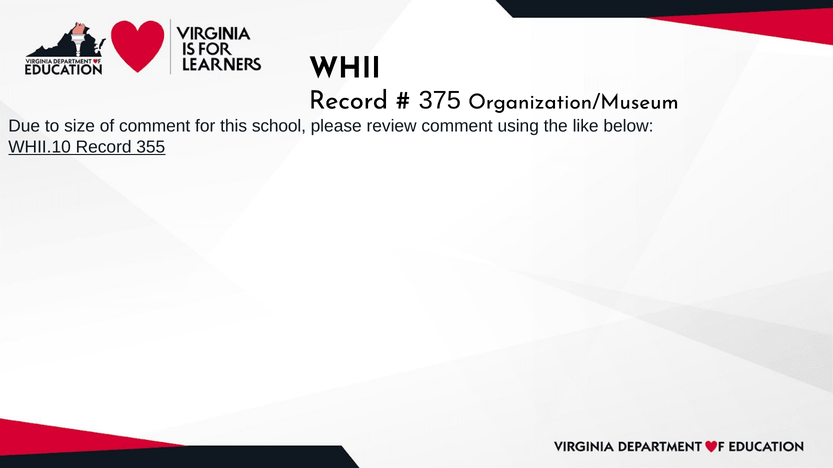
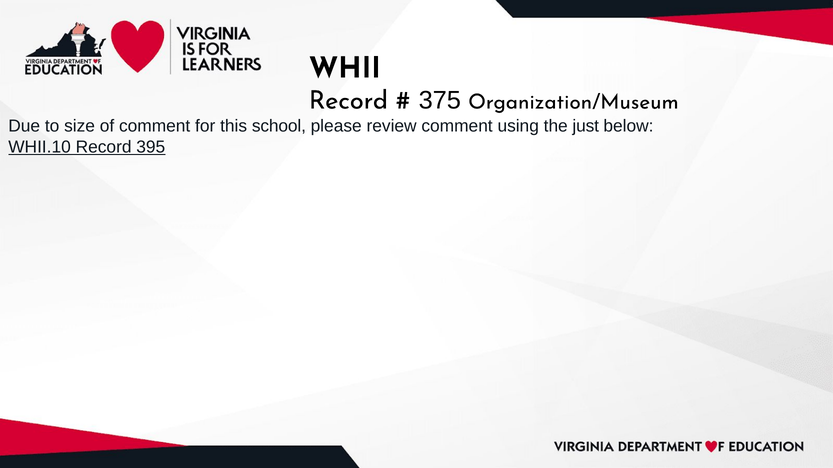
like: like -> just
355: 355 -> 395
